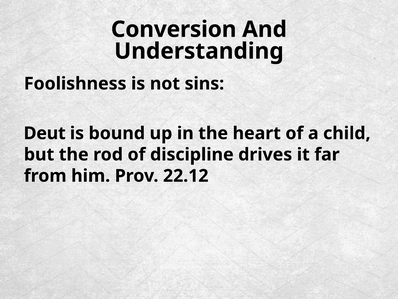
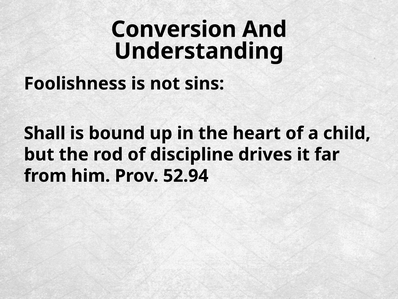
Deut: Deut -> Shall
22.12: 22.12 -> 52.94
